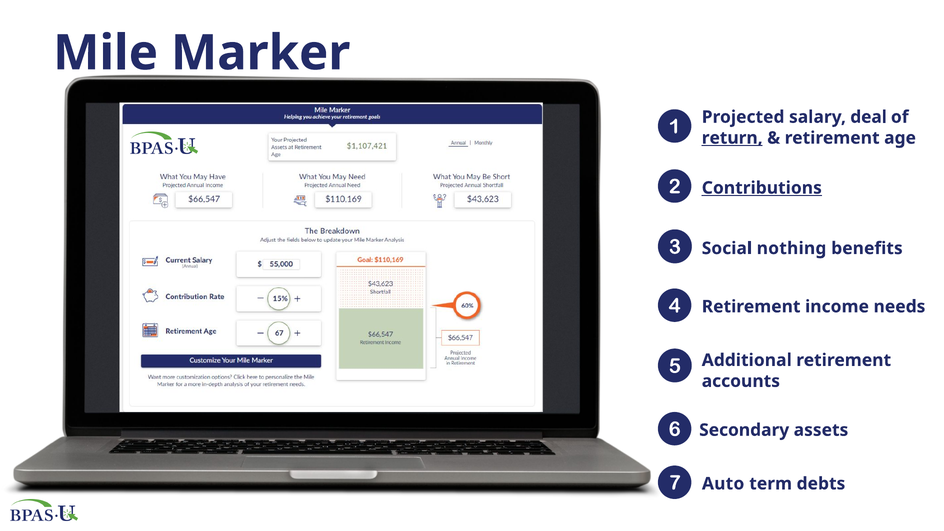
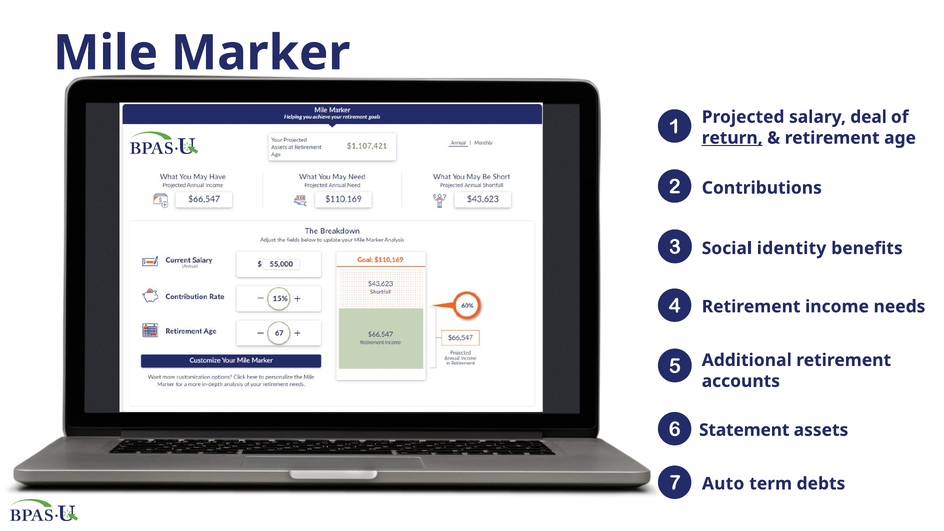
Contributions underline: present -> none
nothing: nothing -> identity
Secondary: Secondary -> Statement
